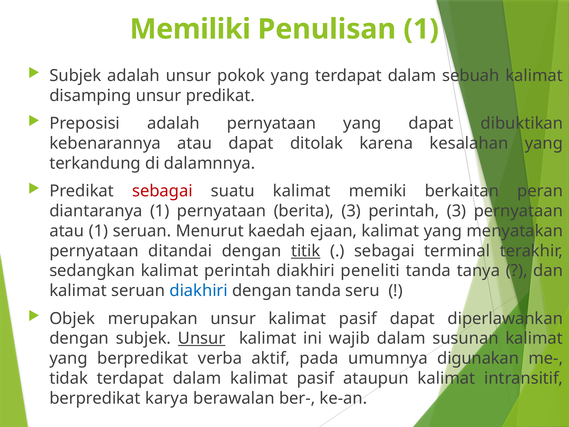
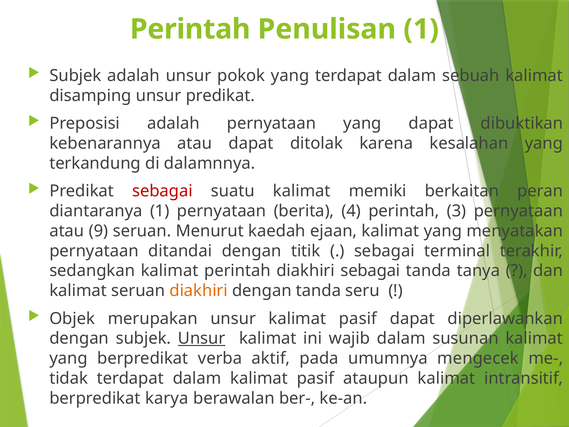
Memiliki at (190, 29): Memiliki -> Perintah
berita 3: 3 -> 4
atau 1: 1 -> 9
titik underline: present -> none
diakhiri peneliti: peneliti -> sebagai
diakhiri at (199, 291) colour: blue -> orange
digunakan: digunakan -> mengecek
